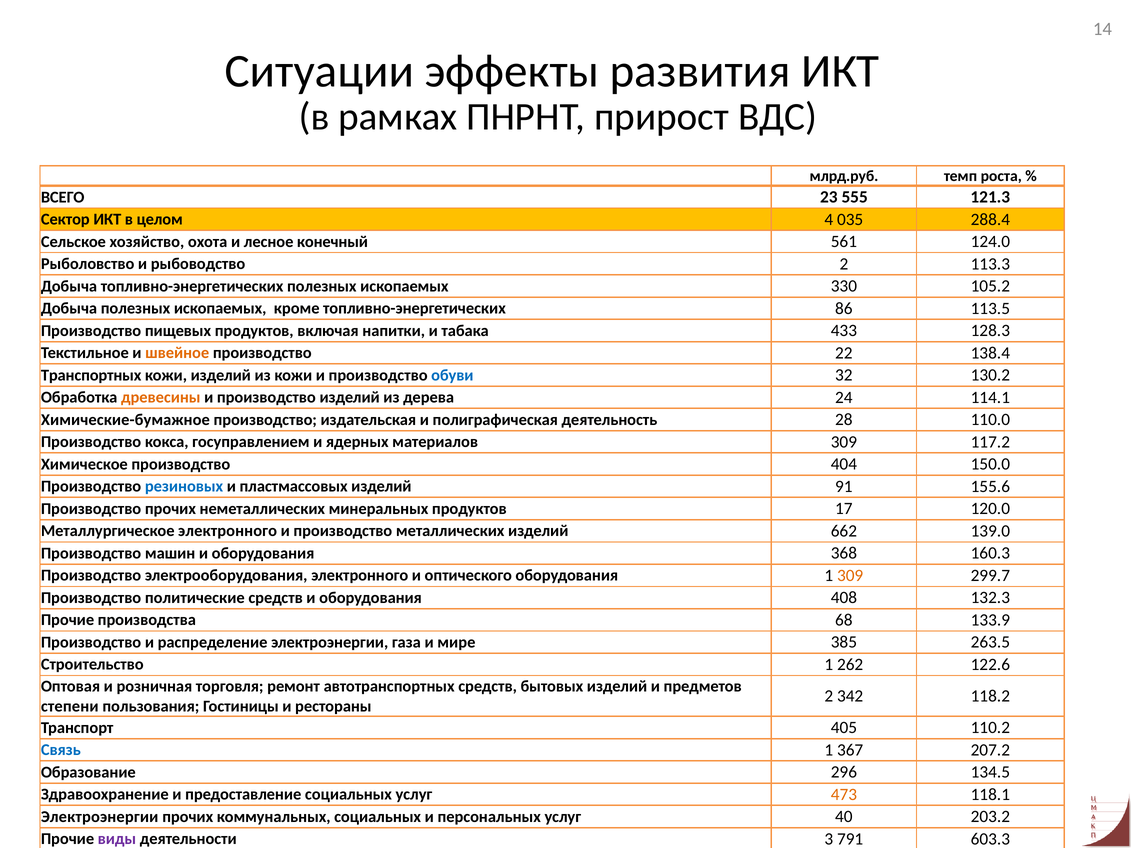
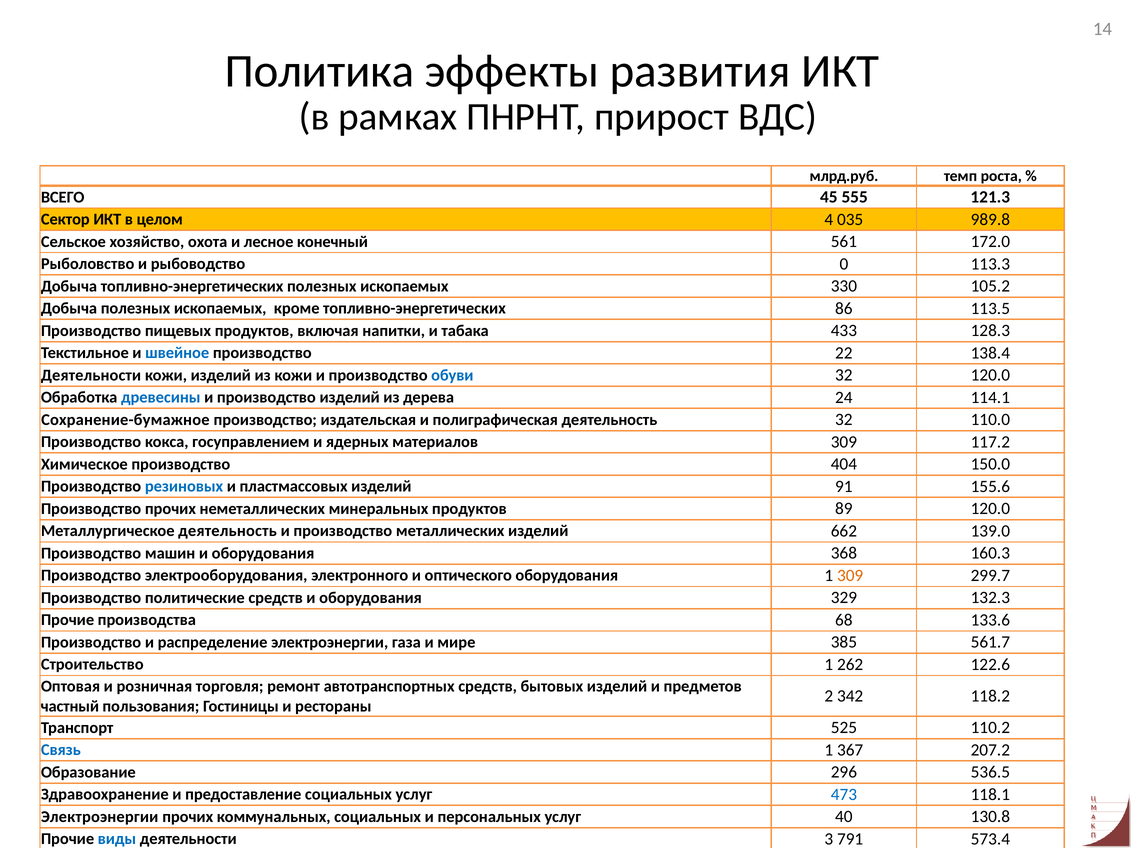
Ситуации: Ситуации -> Политика
23: 23 -> 45
288.4: 288.4 -> 989.8
124.0: 124.0 -> 172.0
рыбоводство 2: 2 -> 0
швейное colour: orange -> blue
Транспортных at (91, 375): Транспортных -> Деятельности
32 130.2: 130.2 -> 120.0
древесины colour: orange -> blue
Химические-бумажное: Химические-бумажное -> Сохранение-бумажное
деятельность 28: 28 -> 32
17: 17 -> 89
Металлургическое электронного: электронного -> деятельность
408: 408 -> 329
133.9: 133.9 -> 133.6
263.5: 263.5 -> 561.7
степени: степени -> частный
405: 405 -> 525
134.5: 134.5 -> 536.5
473 colour: orange -> blue
203.2: 203.2 -> 130.8
виды colour: purple -> blue
603.3: 603.3 -> 573.4
